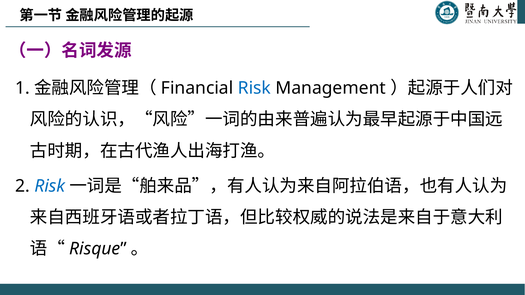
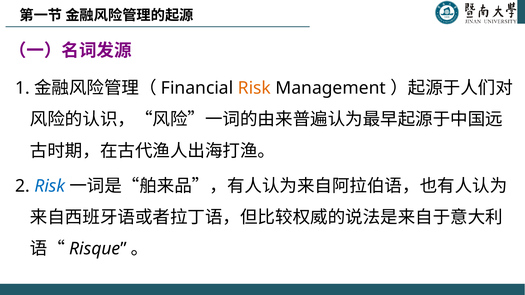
Risk at (254, 88) colour: blue -> orange
